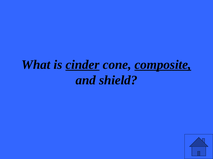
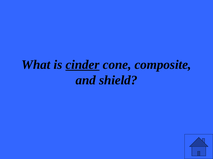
composite underline: present -> none
